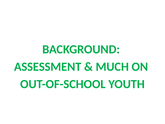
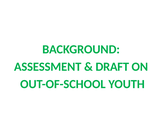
MUCH: MUCH -> DRAFT
